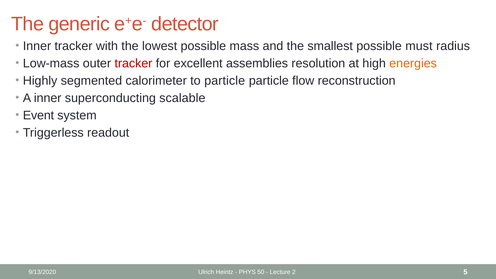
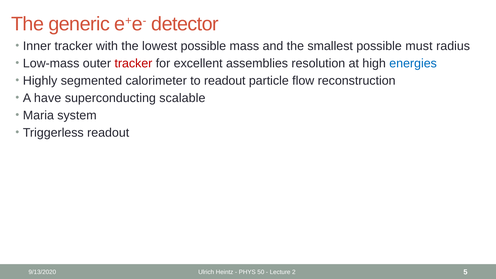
energies colour: orange -> blue
to particle: particle -> readout
A inner: inner -> have
Event: Event -> Maria
